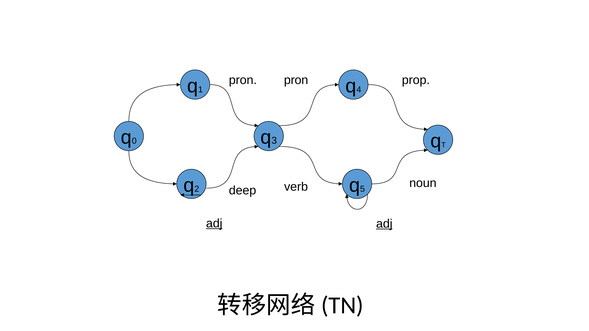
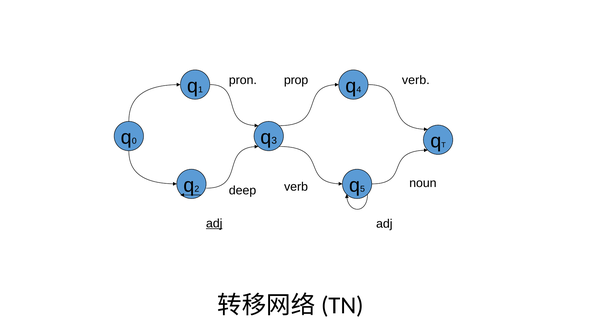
pron at (296, 80): pron -> prop
prop at (416, 80): prop -> verb
adj at (384, 224) underline: present -> none
